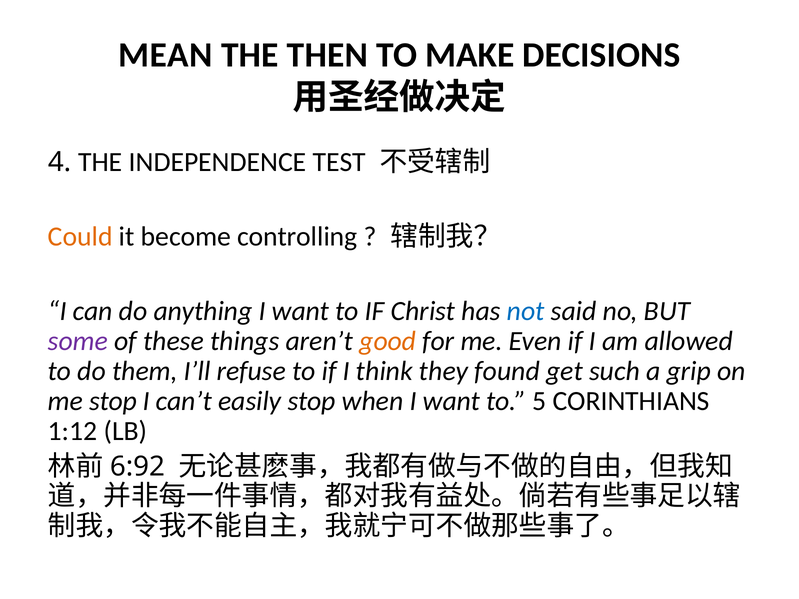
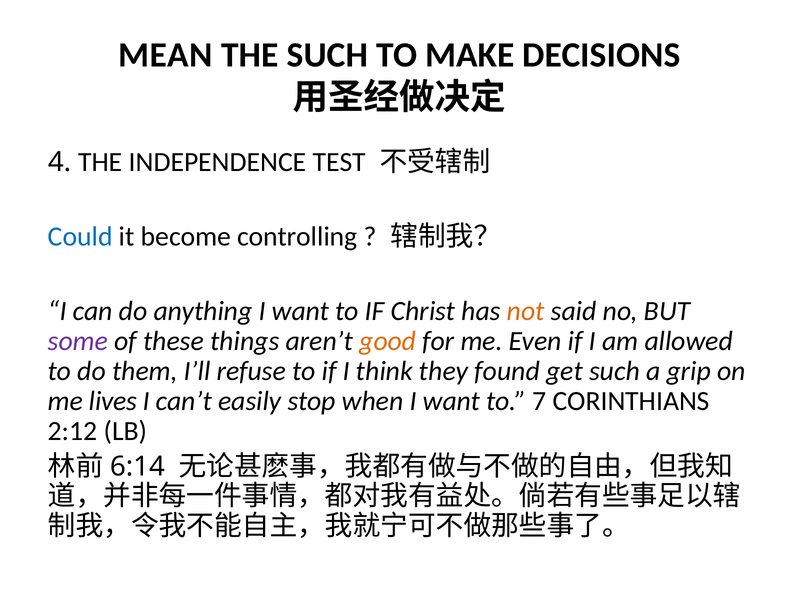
THE THEN: THEN -> SUCH
Could colour: orange -> blue
not colour: blue -> orange
me stop: stop -> lives
5: 5 -> 7
1:12: 1:12 -> 2:12
6:92: 6:92 -> 6:14
